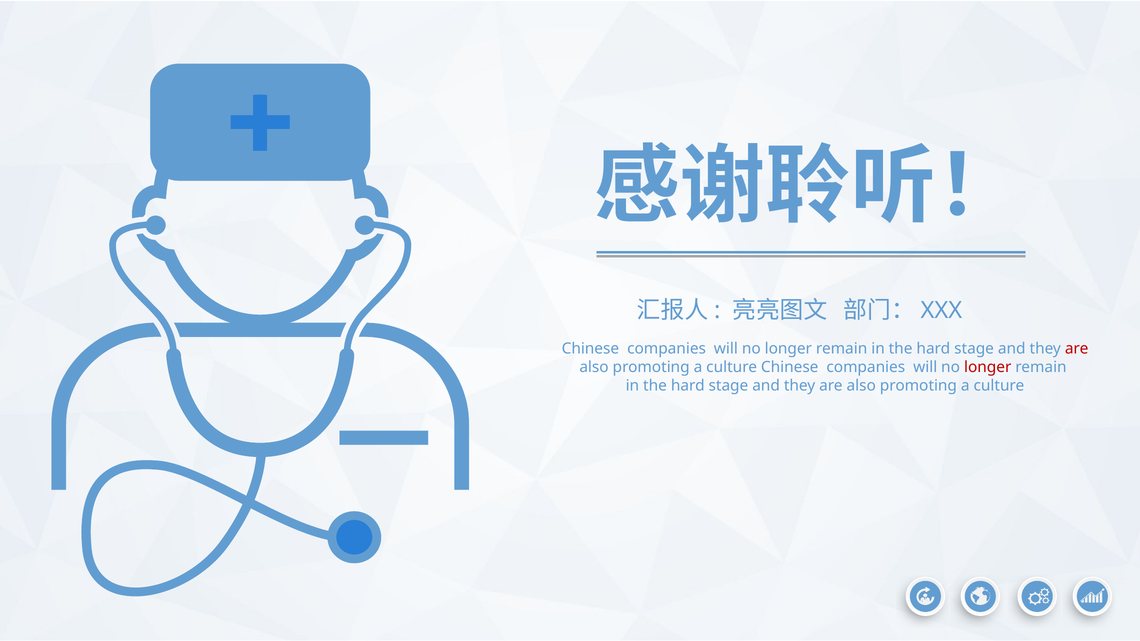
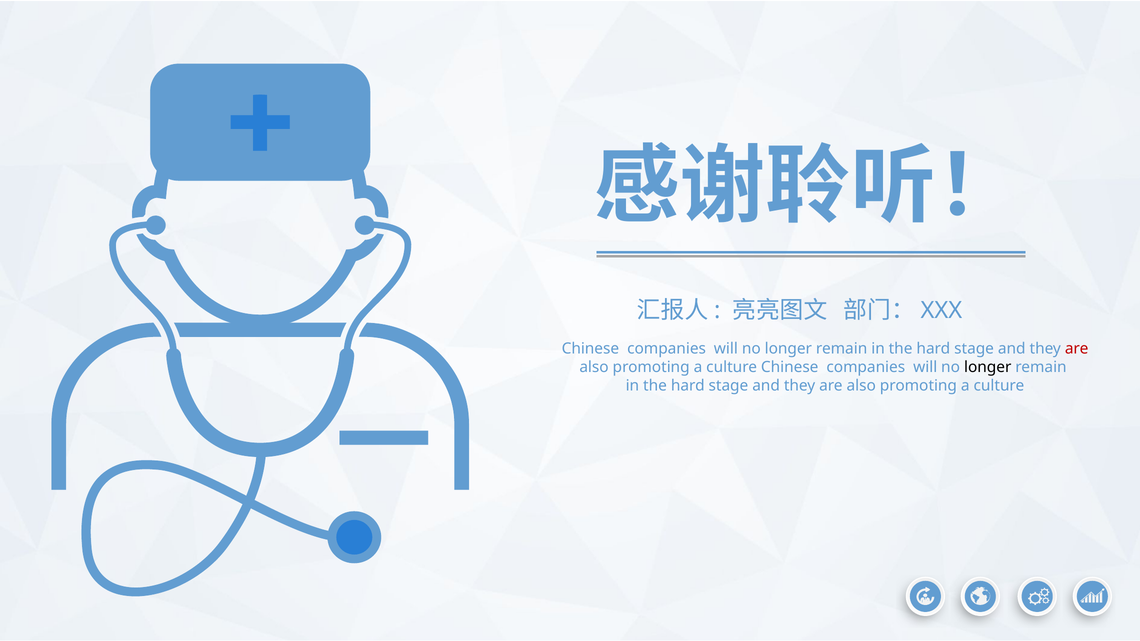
longer at (988, 367) colour: red -> black
